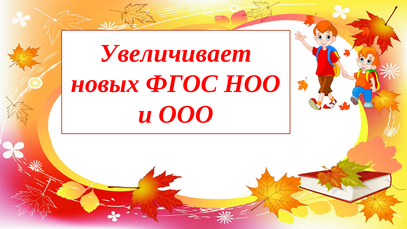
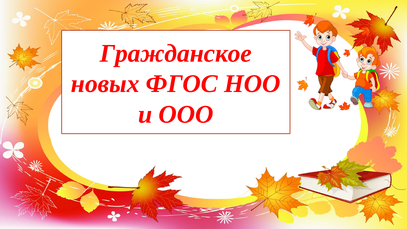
Увеличивает: Увеличивает -> Гражданское
